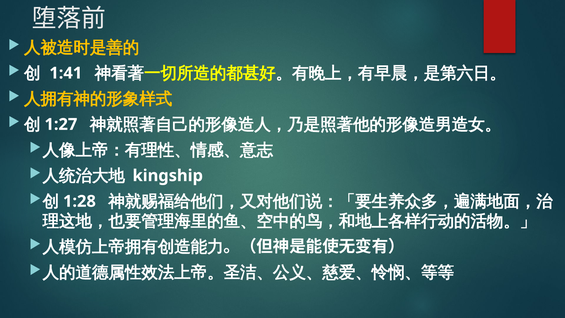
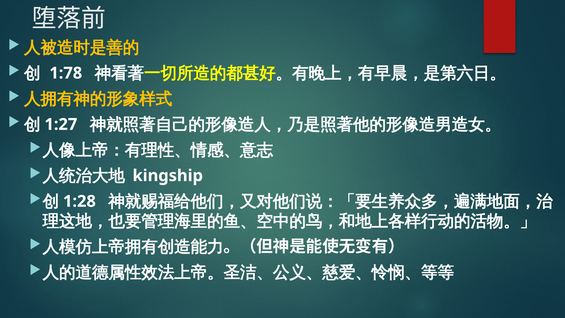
1:41: 1:41 -> 1:78
